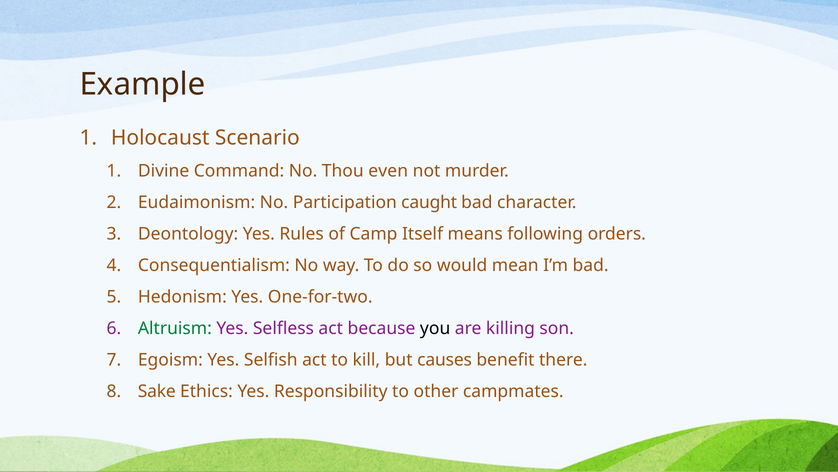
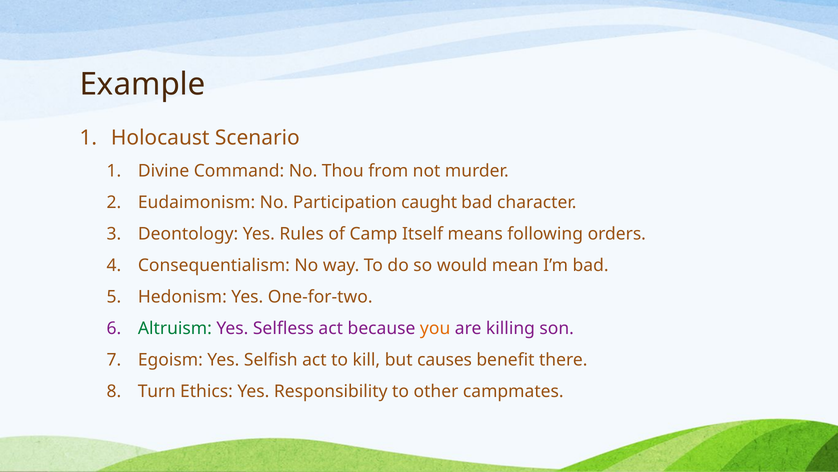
even: even -> from
you colour: black -> orange
Sake: Sake -> Turn
